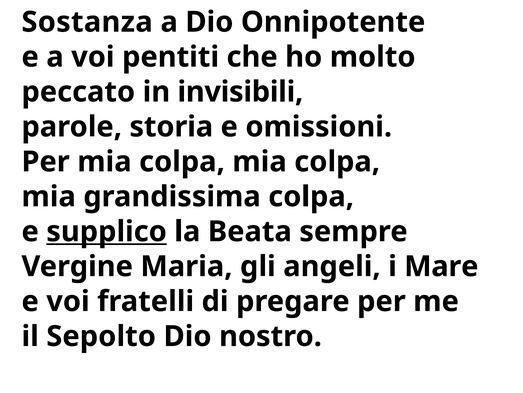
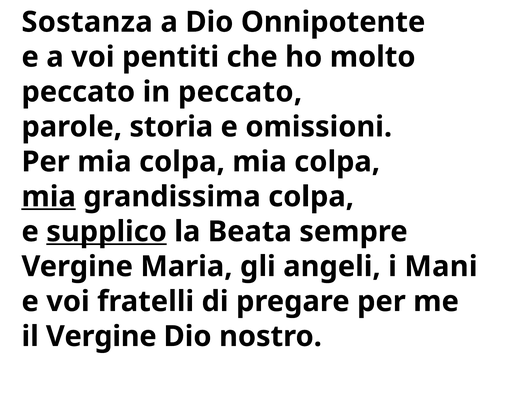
in invisibili: invisibili -> peccato
mia at (49, 196) underline: none -> present
Mare: Mare -> Mani
il Sepolto: Sepolto -> Vergine
